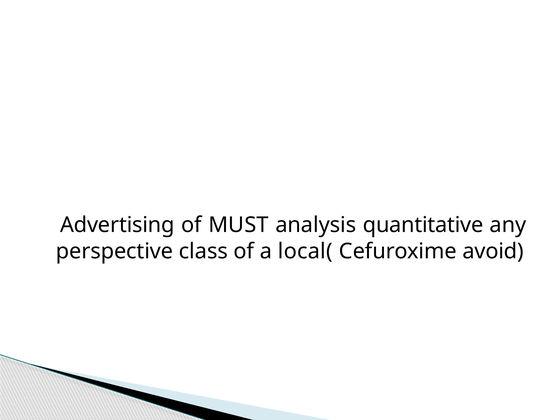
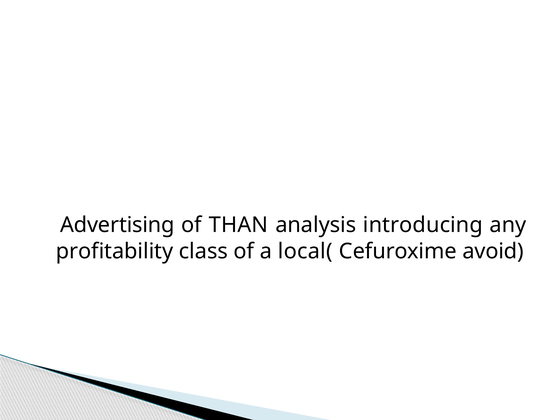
MUST: MUST -> THAN
quantitative: quantitative -> introducing
perspective: perspective -> profitability
